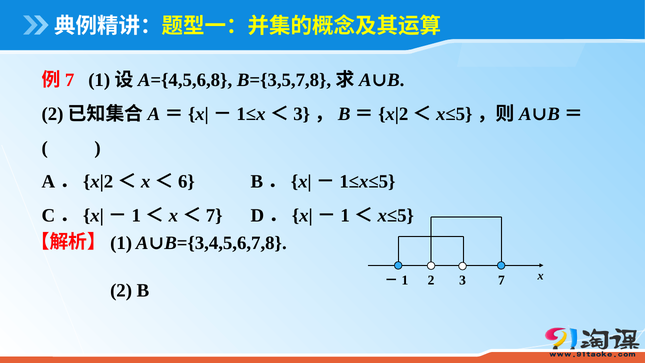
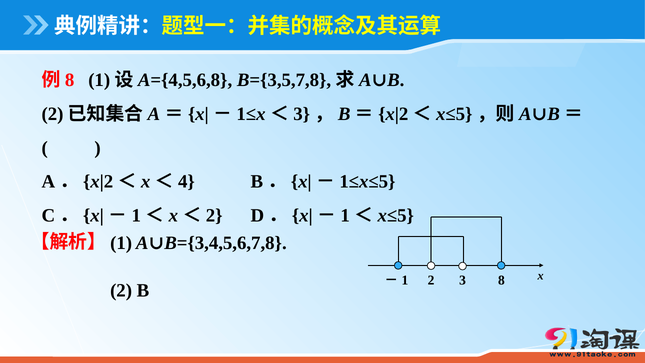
7 at (70, 80): 7 -> 8
6: 6 -> 4
7 at (214, 215): 7 -> 2
2 7: 7 -> 8
